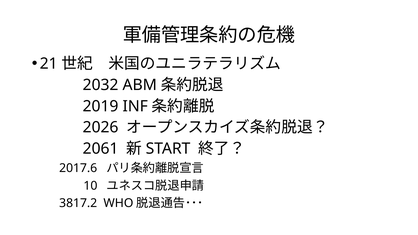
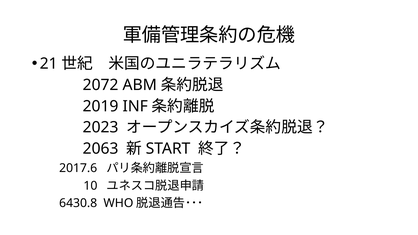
2032: 2032 -> 2072
2026: 2026 -> 2023
2061: 2061 -> 2063
3817.2: 3817.2 -> 6430.8
